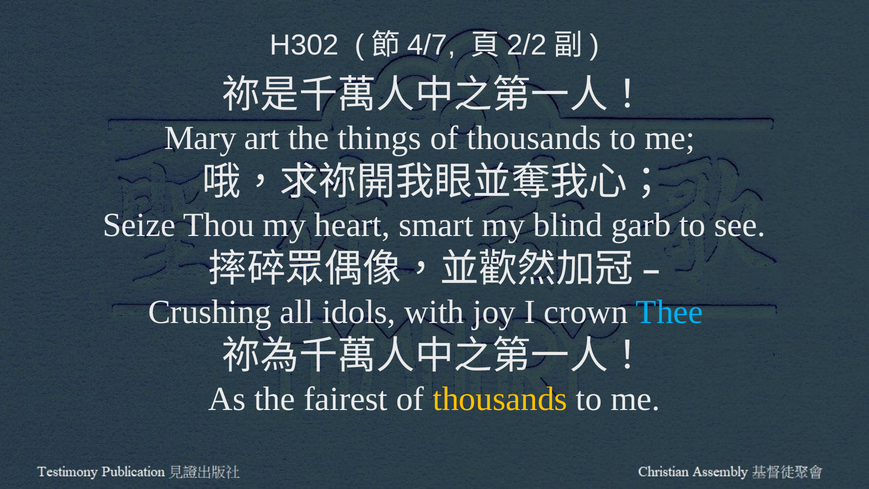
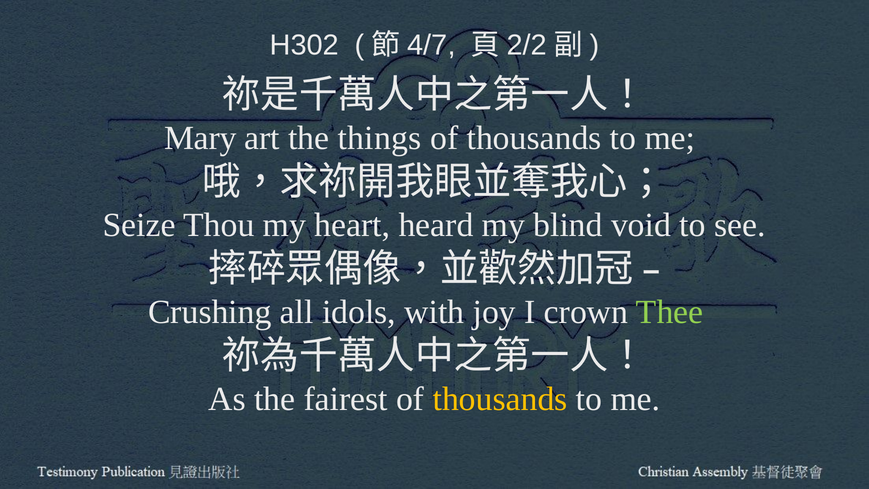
smart: smart -> heard
garb: garb -> void
Thee colour: light blue -> light green
